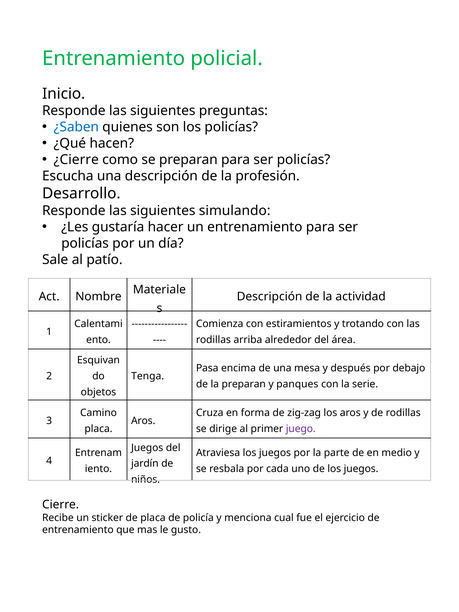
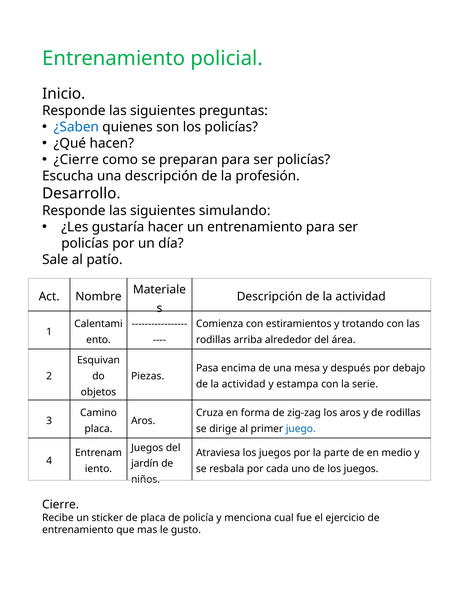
Tenga: Tenga -> Piezas
preparan at (244, 384): preparan -> actividad
panques: panques -> estampa
juego colour: purple -> blue
